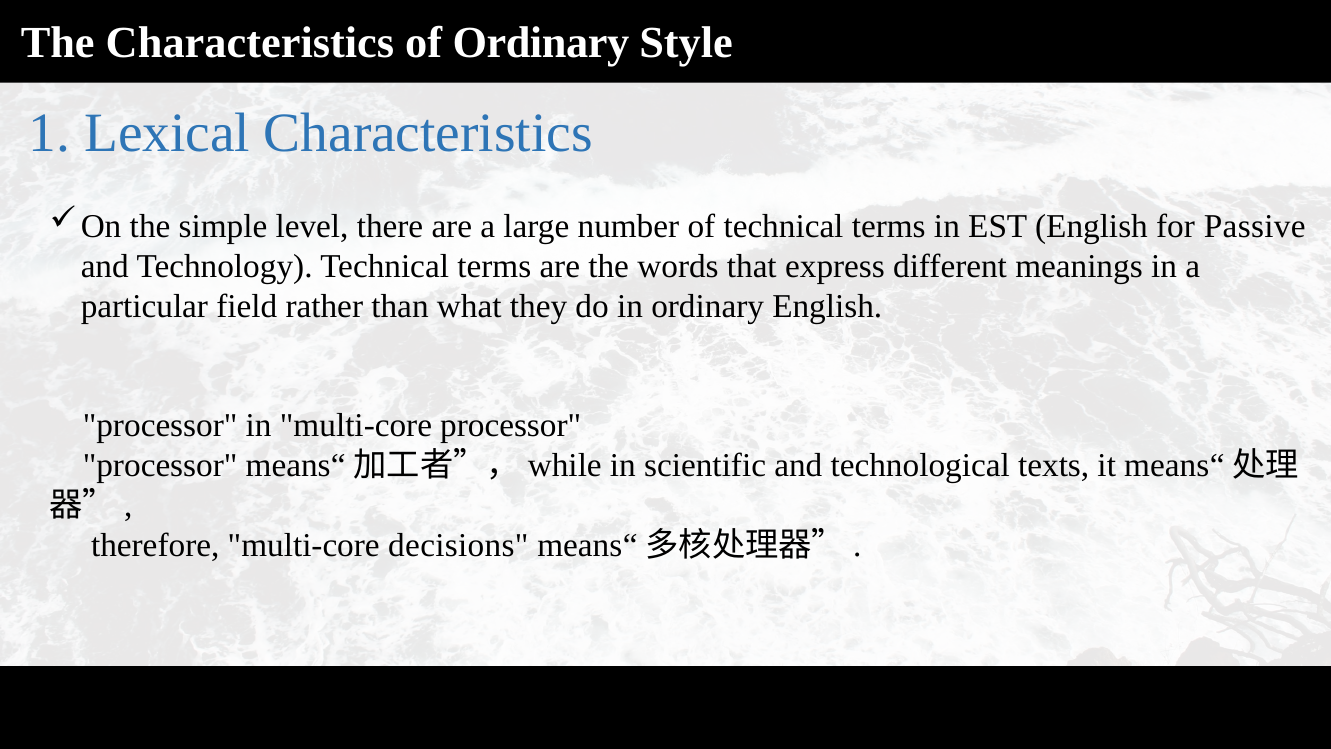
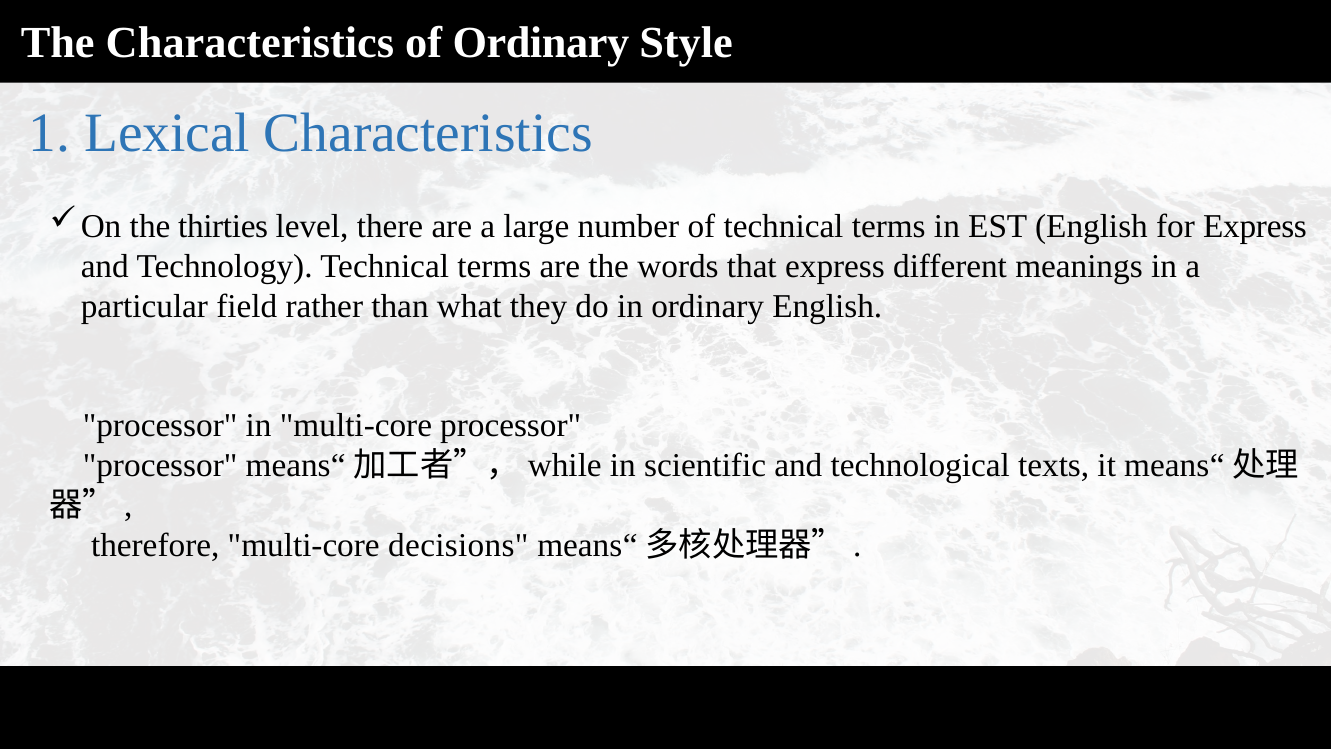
simple: simple -> thirties
for Passive: Passive -> Express
